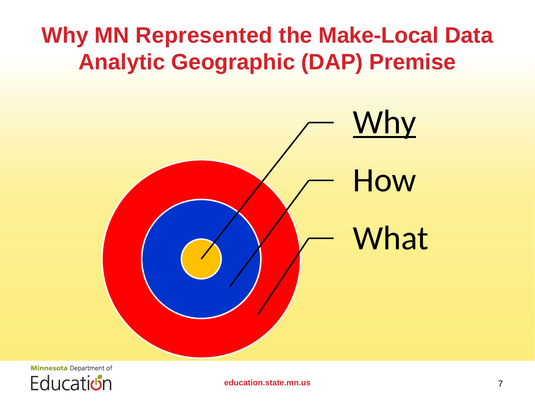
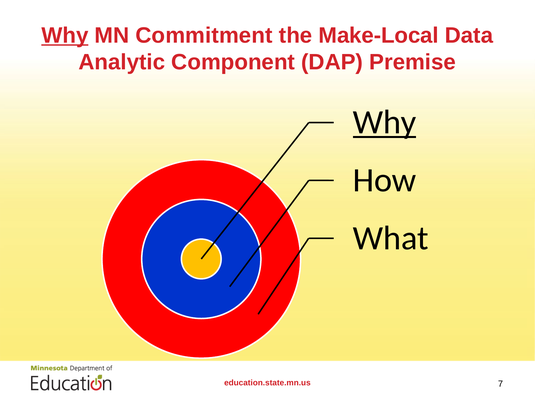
Why at (65, 35) underline: none -> present
Represented: Represented -> Commitment
Geographic: Geographic -> Component
